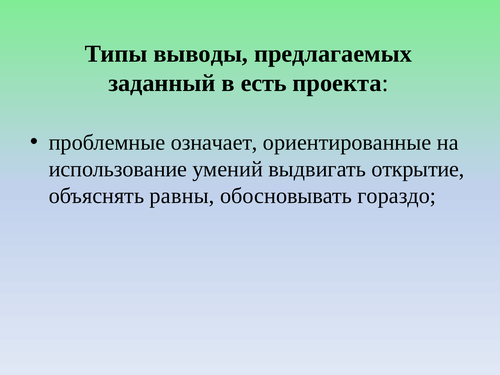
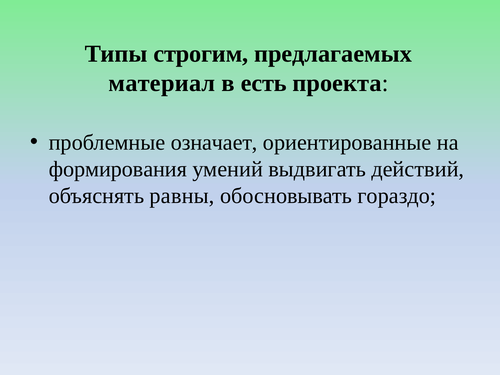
выводы: выводы -> строгим
заданный: заданный -> материал
использование: использование -> формирования
открытие: открытие -> действий
